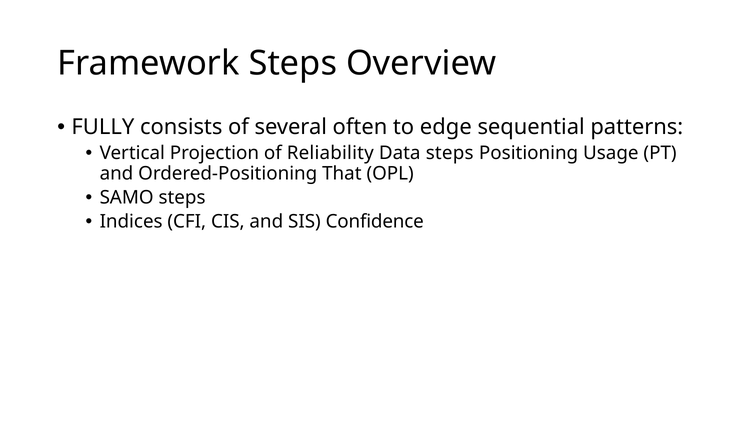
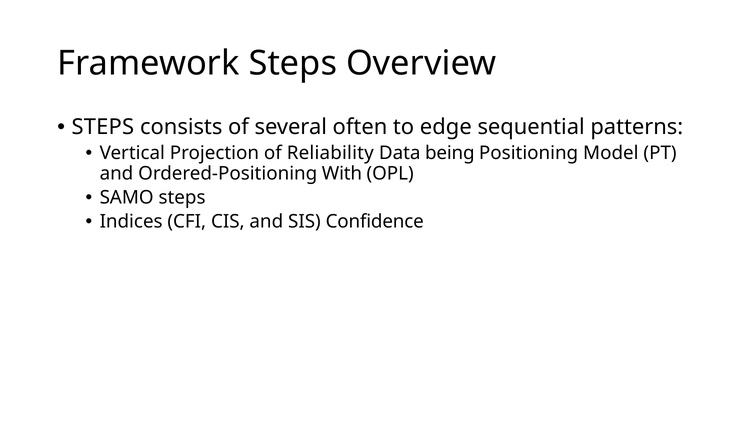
FULLY at (103, 127): FULLY -> STEPS
Data steps: steps -> being
Usage: Usage -> Model
That: That -> With
